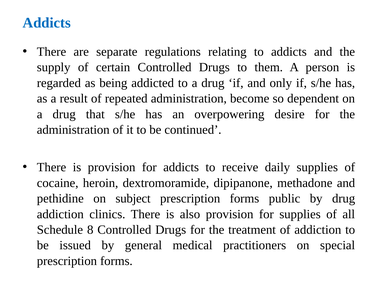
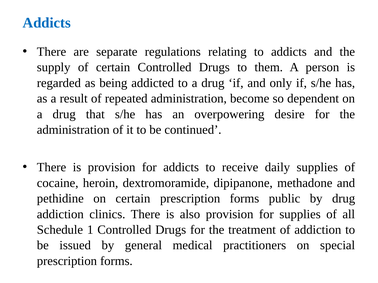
on subject: subject -> certain
8: 8 -> 1
